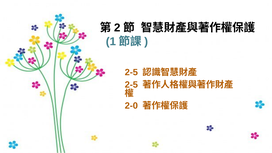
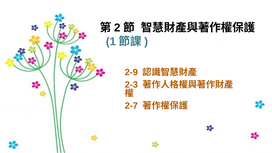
2-5 at (131, 72): 2-5 -> 2-9
2-5 at (131, 85): 2-5 -> 2-3
2-0: 2-0 -> 2-7
